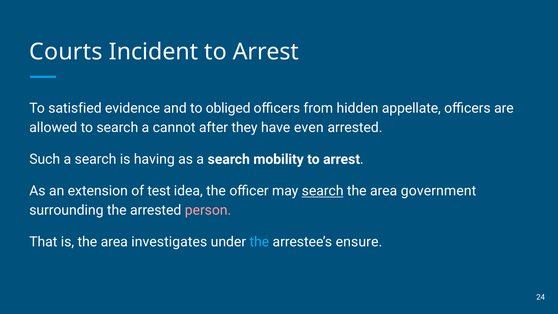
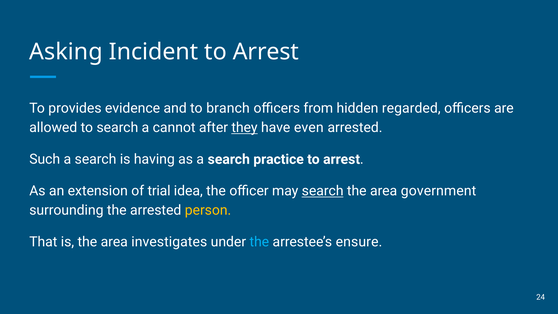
Courts: Courts -> Asking
satisfied: satisfied -> provides
obliged: obliged -> branch
appellate: appellate -> regarded
they underline: none -> present
mobility: mobility -> practice
test: test -> trial
person colour: pink -> yellow
